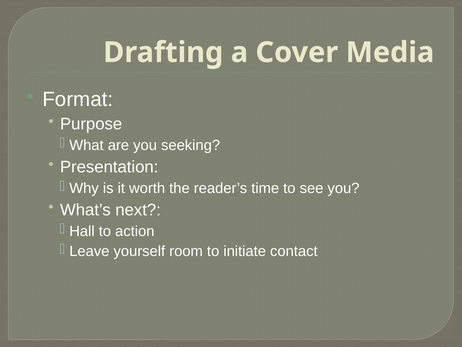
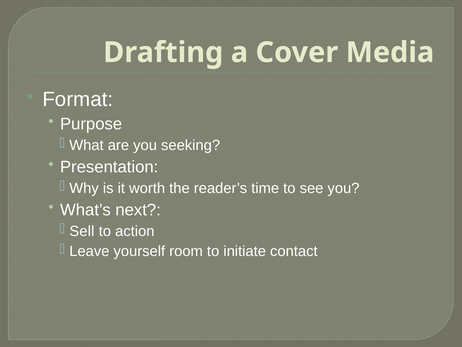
Hall: Hall -> Sell
